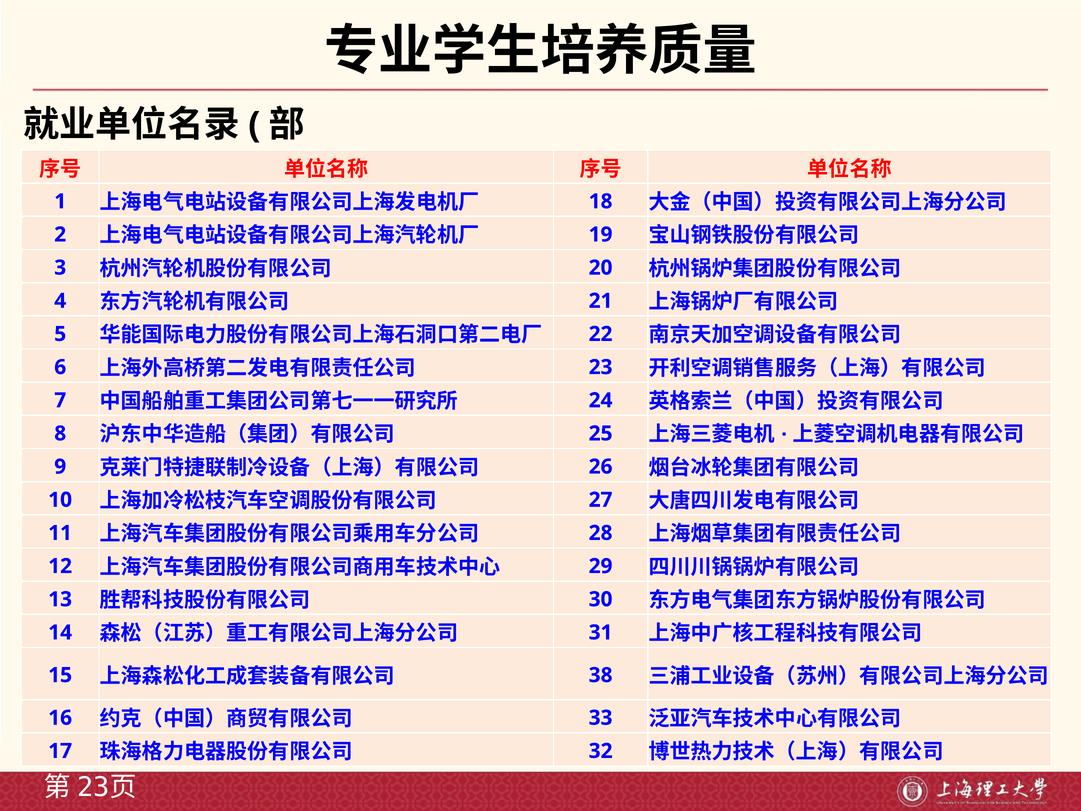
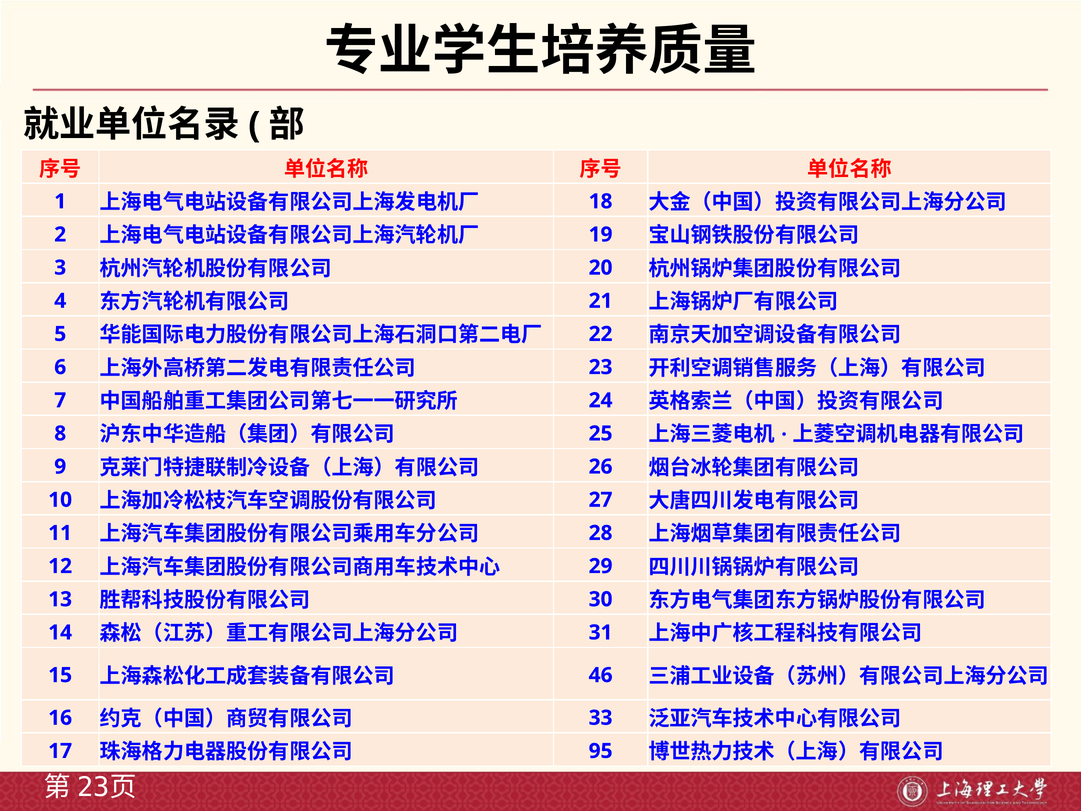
38: 38 -> 46
32: 32 -> 95
